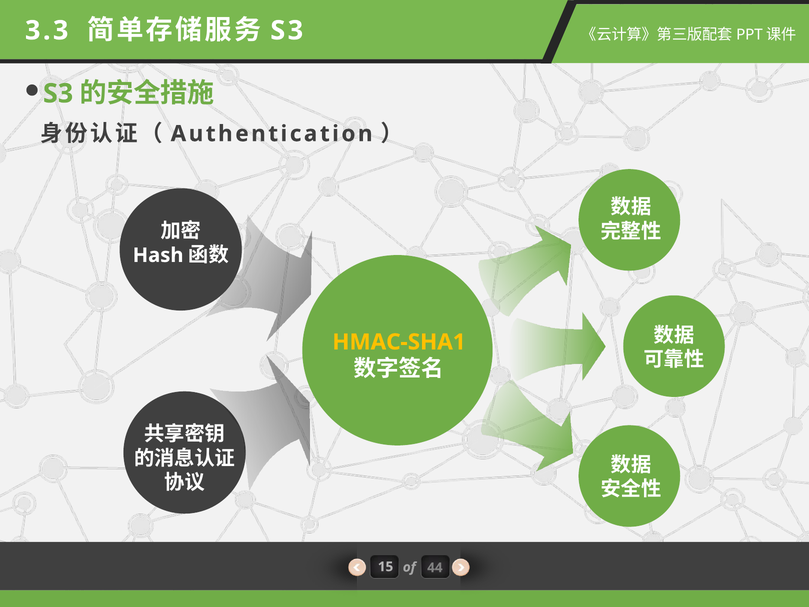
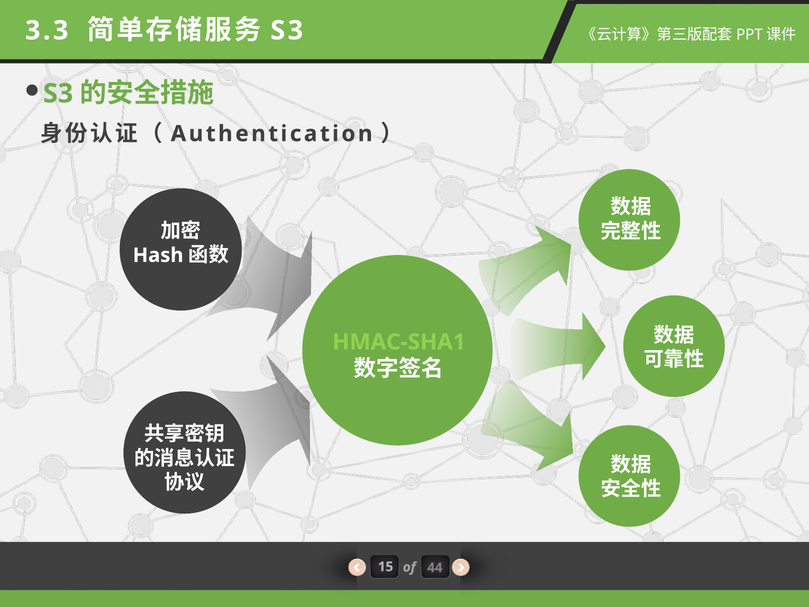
HMAC-SHA1 colour: yellow -> light green
